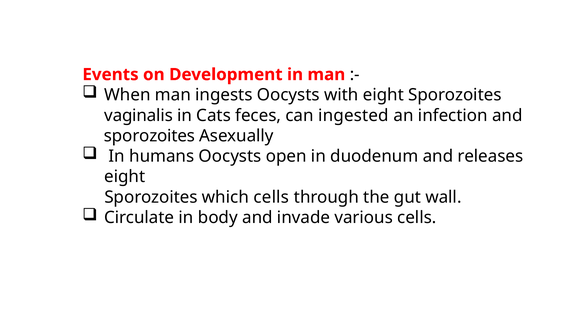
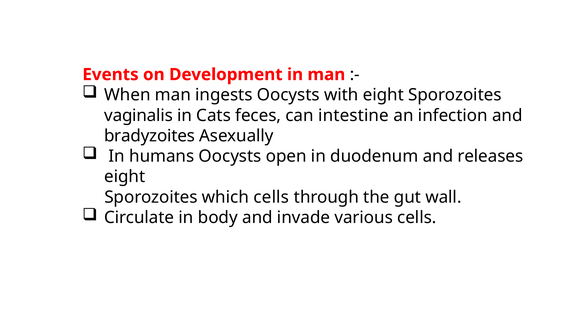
ingested: ingested -> intestine
sporozoites at (150, 136): sporozoites -> bradyzoites
